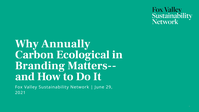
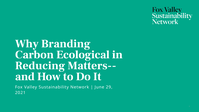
Annually: Annually -> Branding
Branding: Branding -> Reducing
